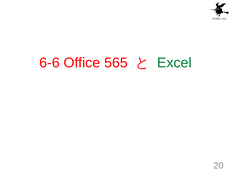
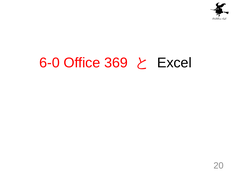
6-6: 6-6 -> 6-0
565: 565 -> 369
Excel colour: green -> black
